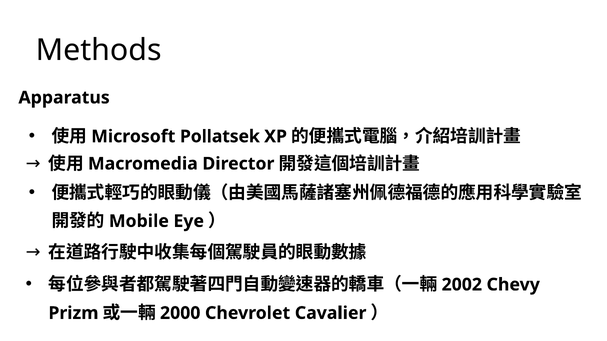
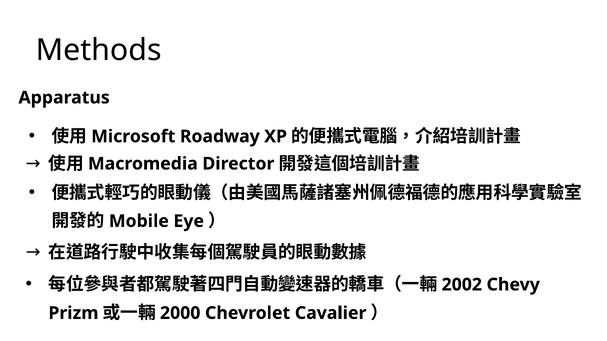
Pollatsek: Pollatsek -> Roadway
